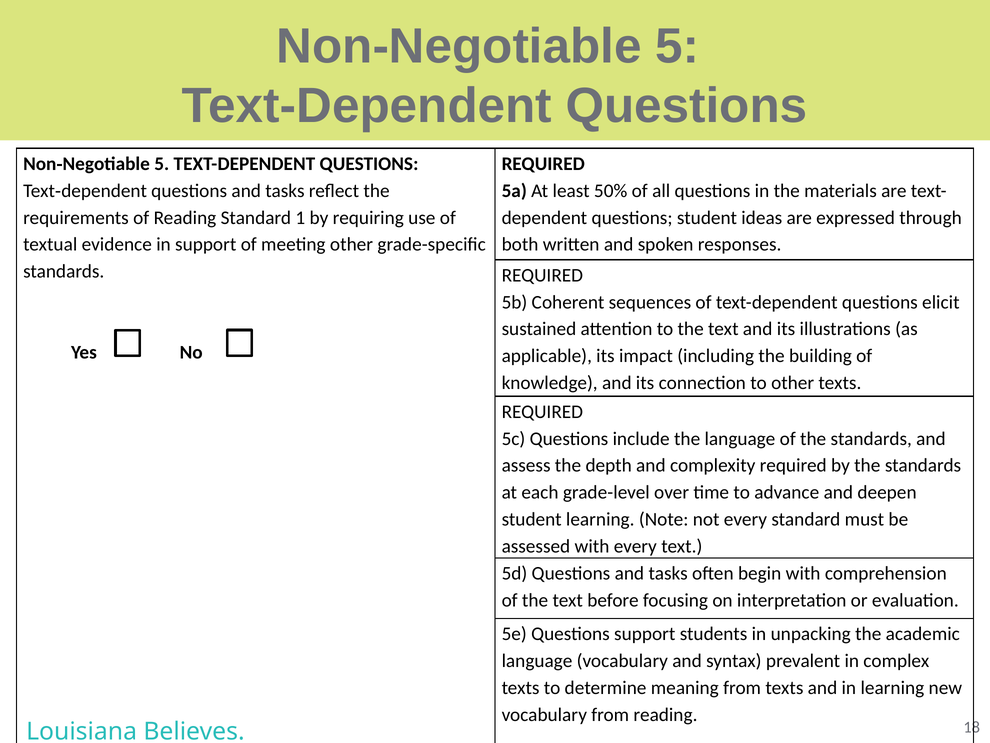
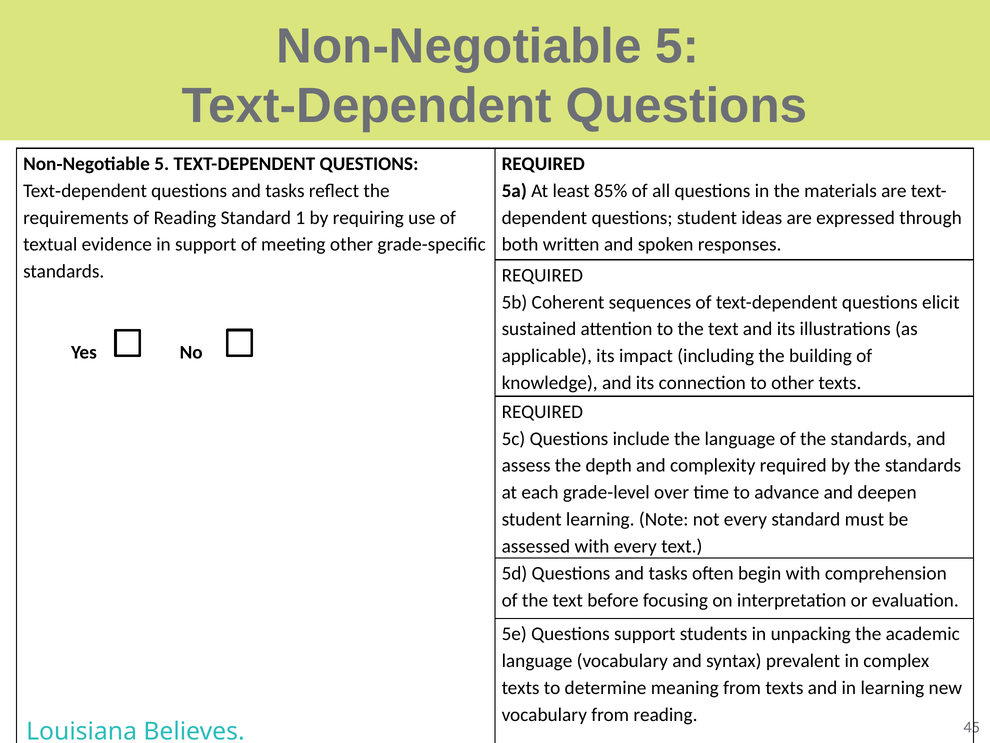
50%: 50% -> 85%
18: 18 -> 45
